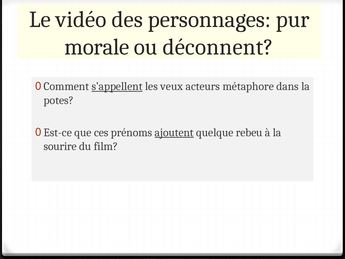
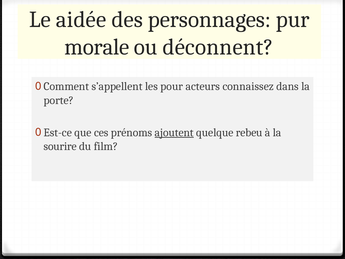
vidéo: vidéo -> aidée
s’appellent underline: present -> none
veux: veux -> pour
métaphore: métaphore -> connaissez
potes: potes -> porte
